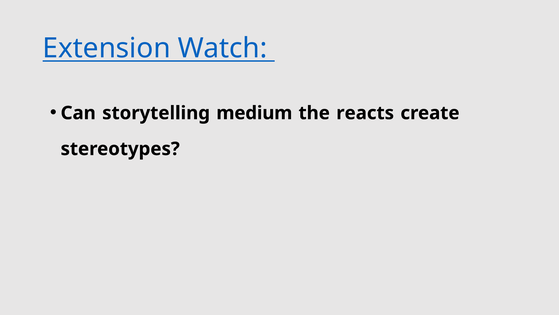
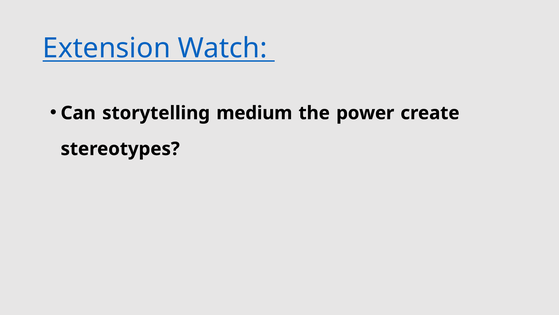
reacts: reacts -> power
